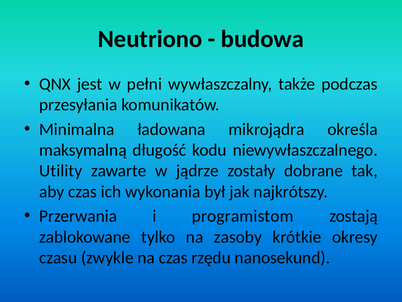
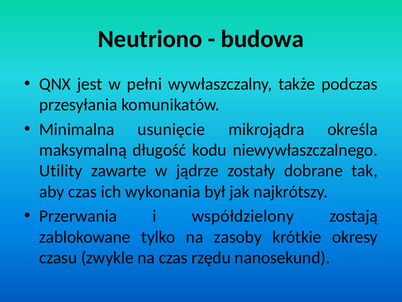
ładowana: ładowana -> usunięcie
programistom: programistom -> współdzielony
